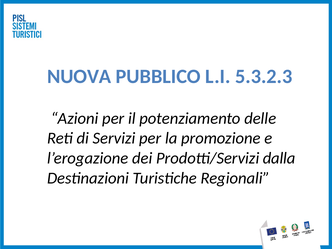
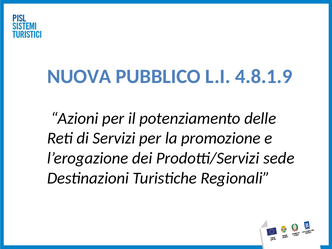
5.3.2.3: 5.3.2.3 -> 4.8.1.9
dalla: dalla -> sede
